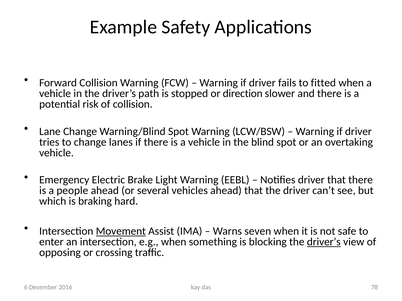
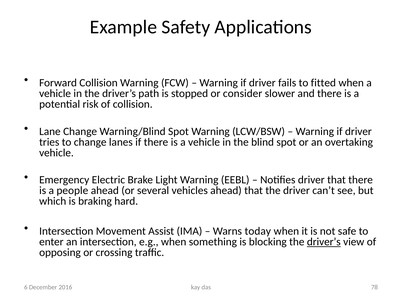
direction: direction -> consider
Movement underline: present -> none
seven: seven -> today
